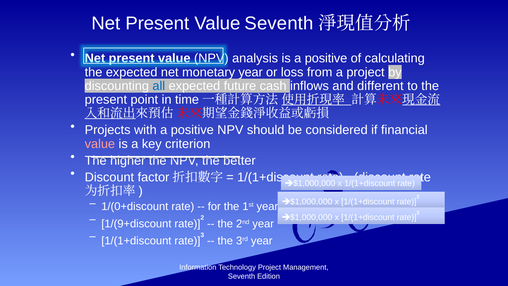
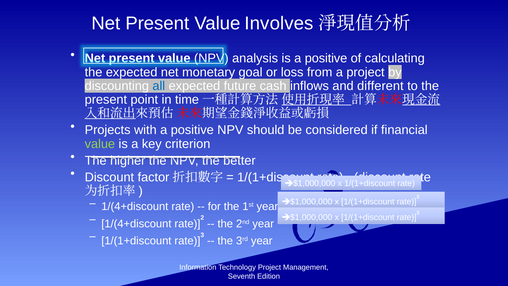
Value Seventh: Seventh -> Involves
year at (251, 72): year -> goal
value at (100, 144) colour: pink -> light green
1/(0+discount at (135, 206): 1/(0+discount -> 1/(4+discount
1/(9+discount at (136, 224): 1/(9+discount -> 1/(4+discount
